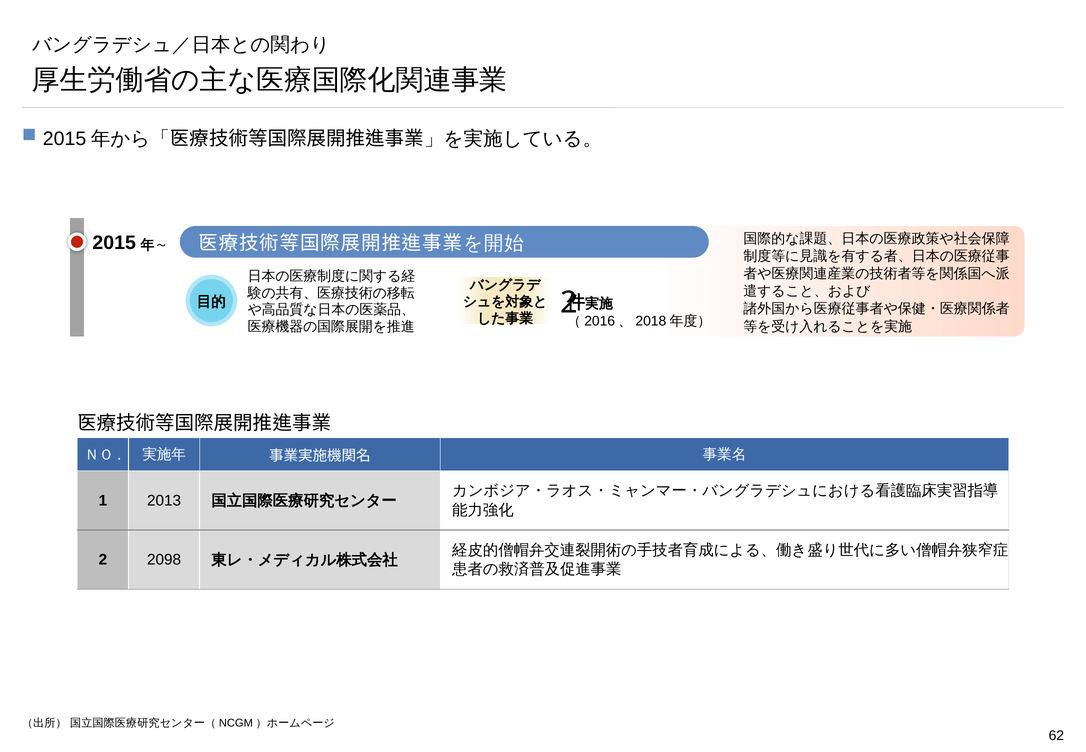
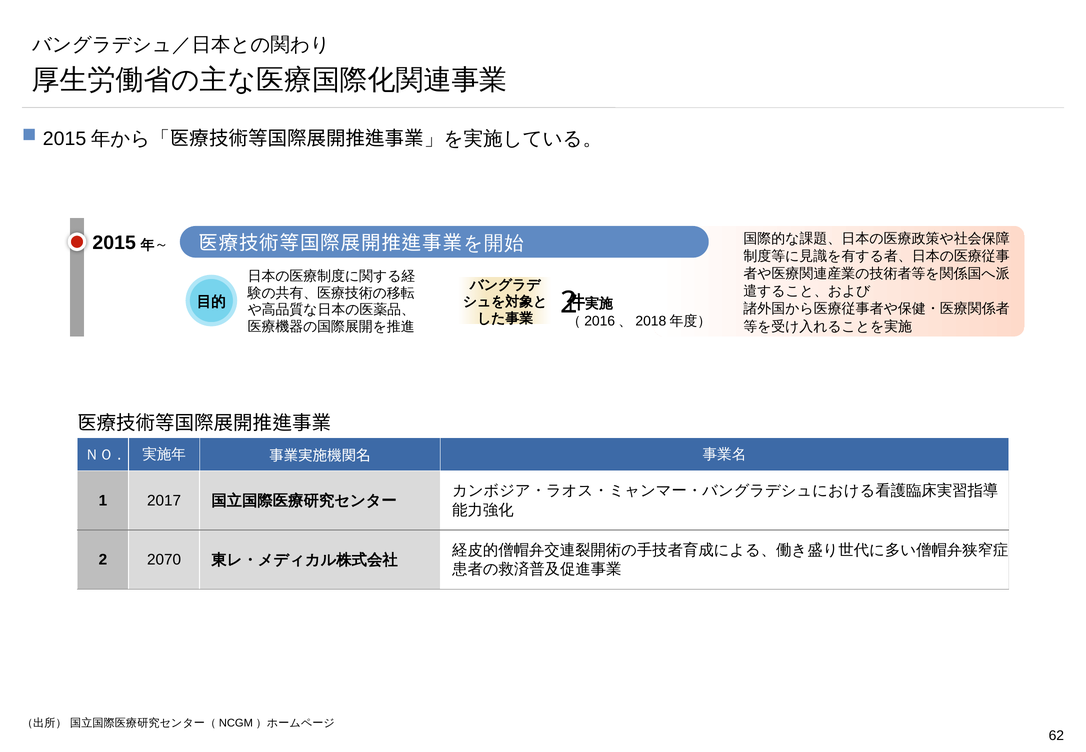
2013: 2013 -> 2017
2098: 2098 -> 2070
